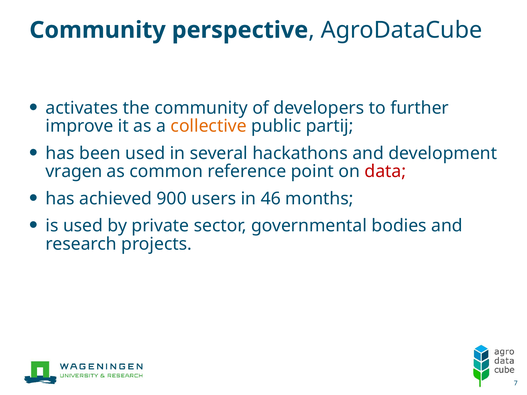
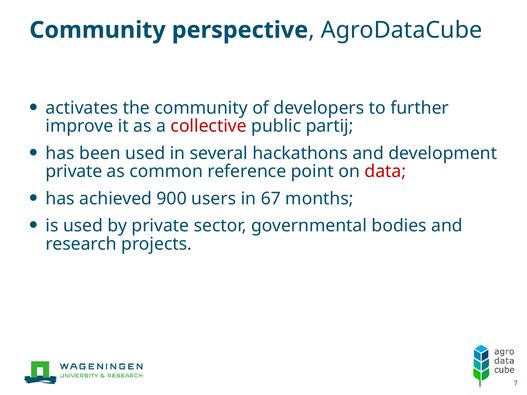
collective colour: orange -> red
vragen at (74, 172): vragen -> private
46: 46 -> 67
